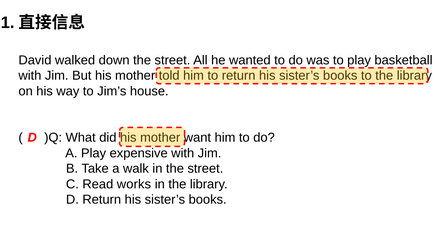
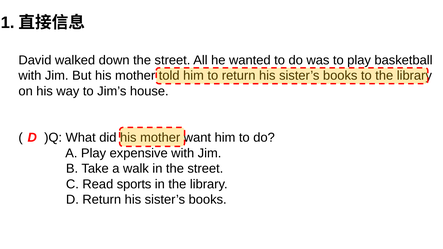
works: works -> sports
